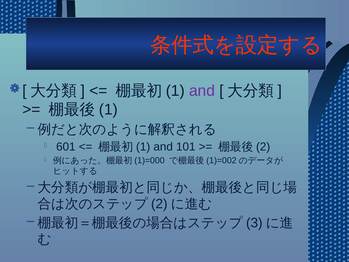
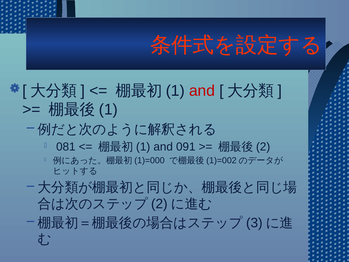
and at (202, 91) colour: purple -> red
601: 601 -> 081
101: 101 -> 091
